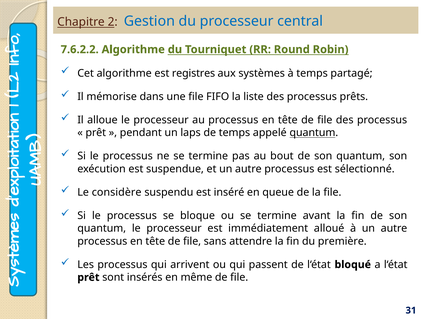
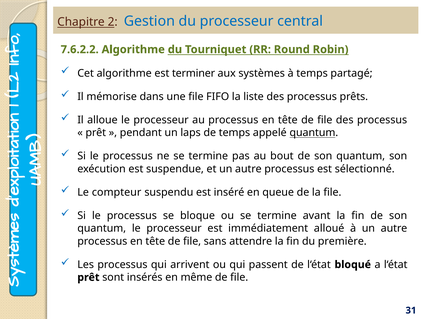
registres: registres -> terminer
considère: considère -> compteur
